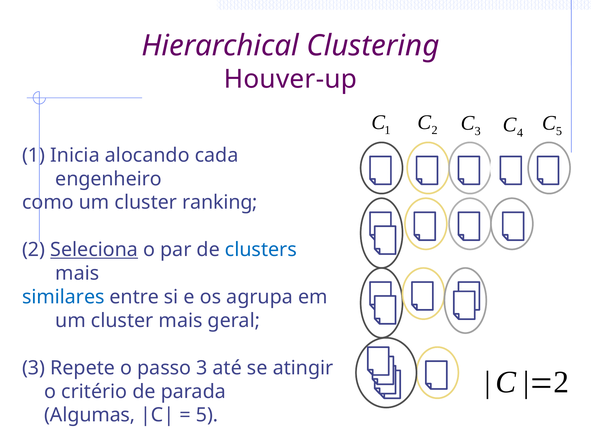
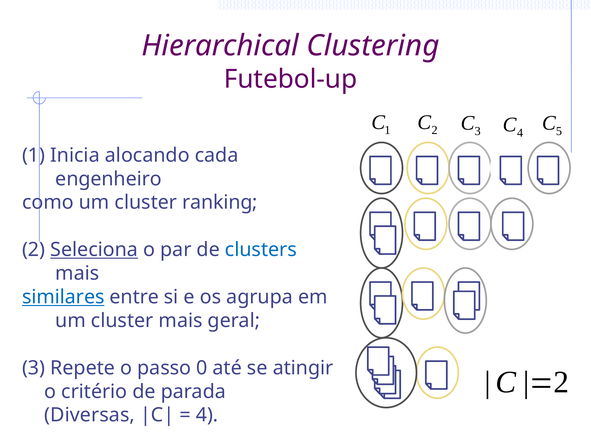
Houver-up: Houver-up -> Futebol-up
similares underline: none -> present
passo 3: 3 -> 0
Algumas: Algumas -> Diversas
5 at (207, 415): 5 -> 4
